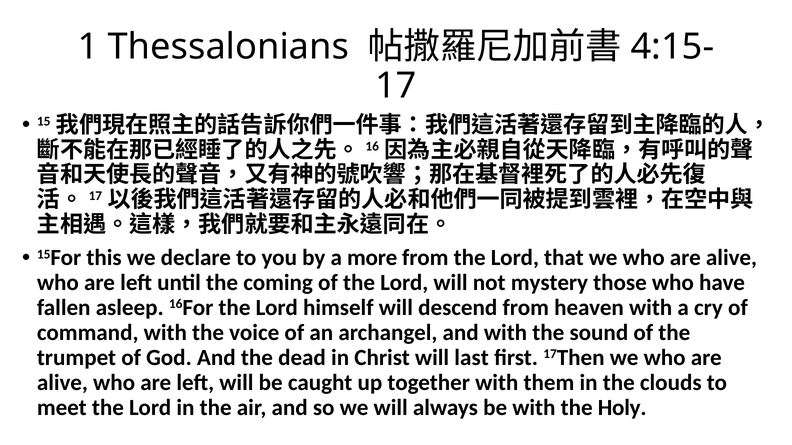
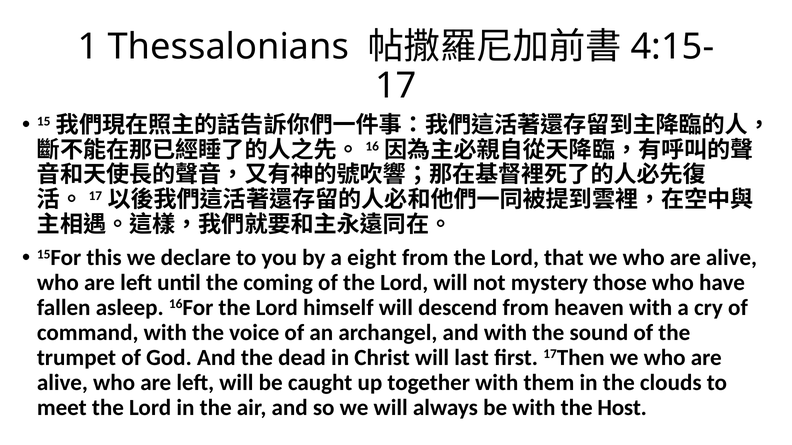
more: more -> eight
Holy: Holy -> Host
